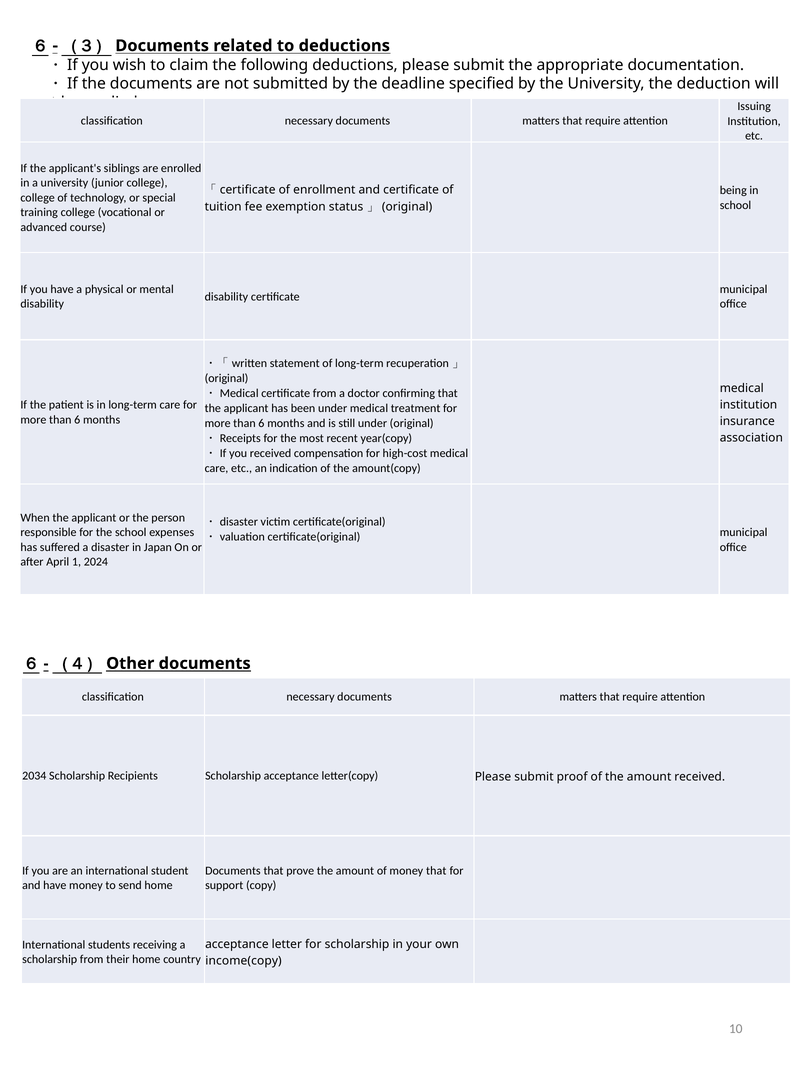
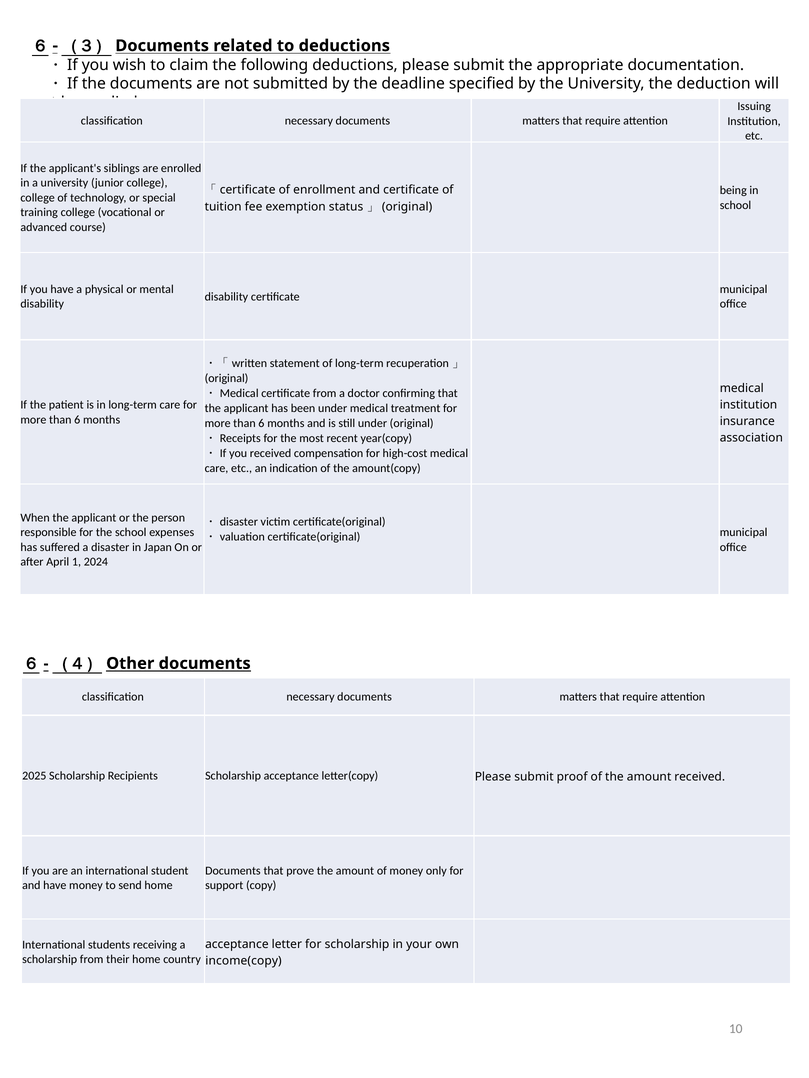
2034: 2034 -> 2025
money that: that -> only
